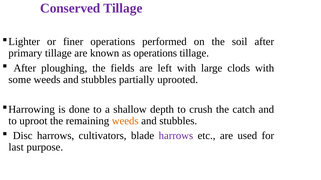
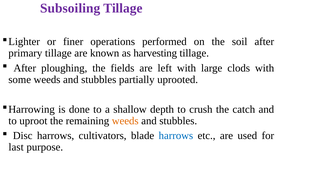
Conserved: Conserved -> Subsoiling
as operations: operations -> harvesting
harrows at (176, 136) colour: purple -> blue
